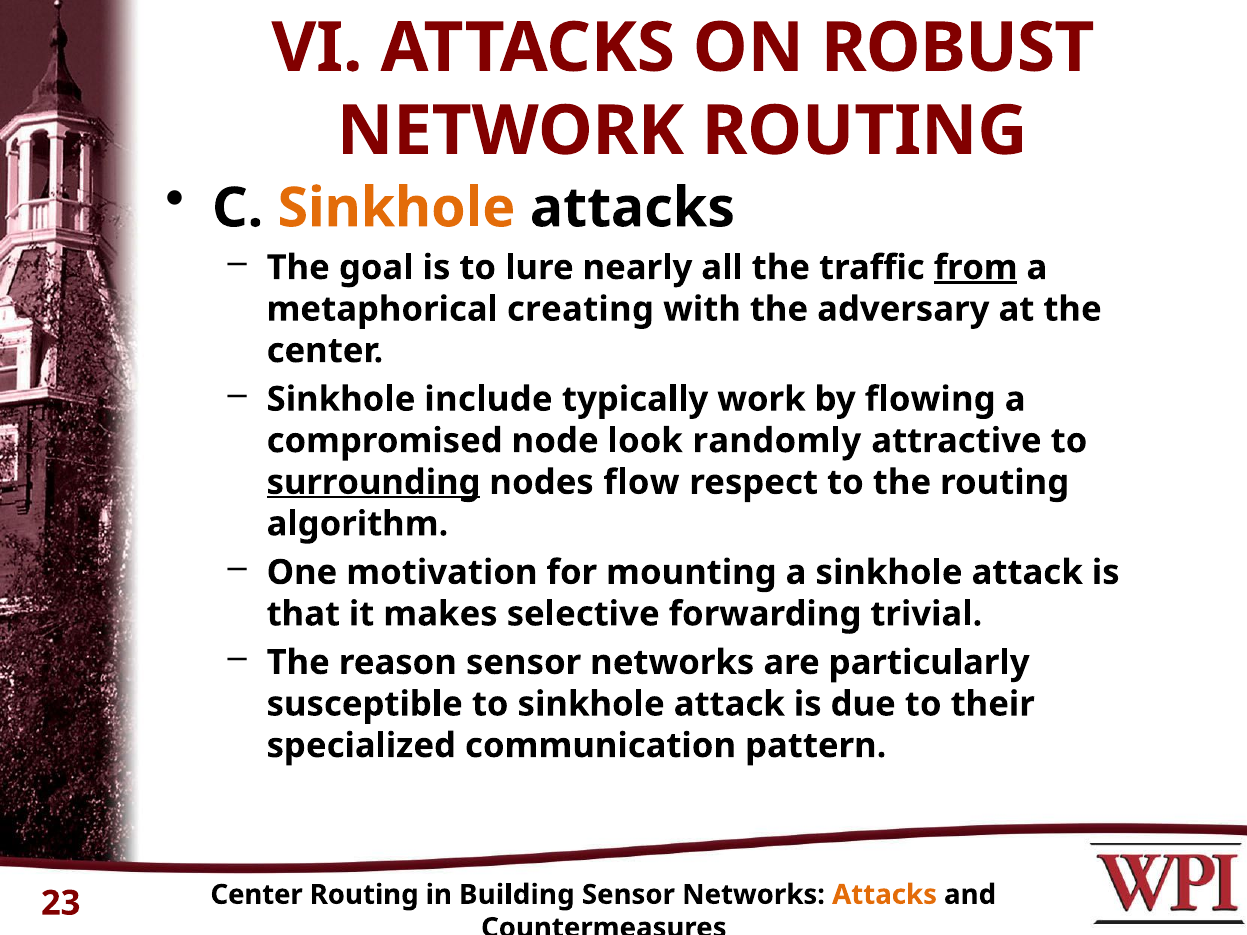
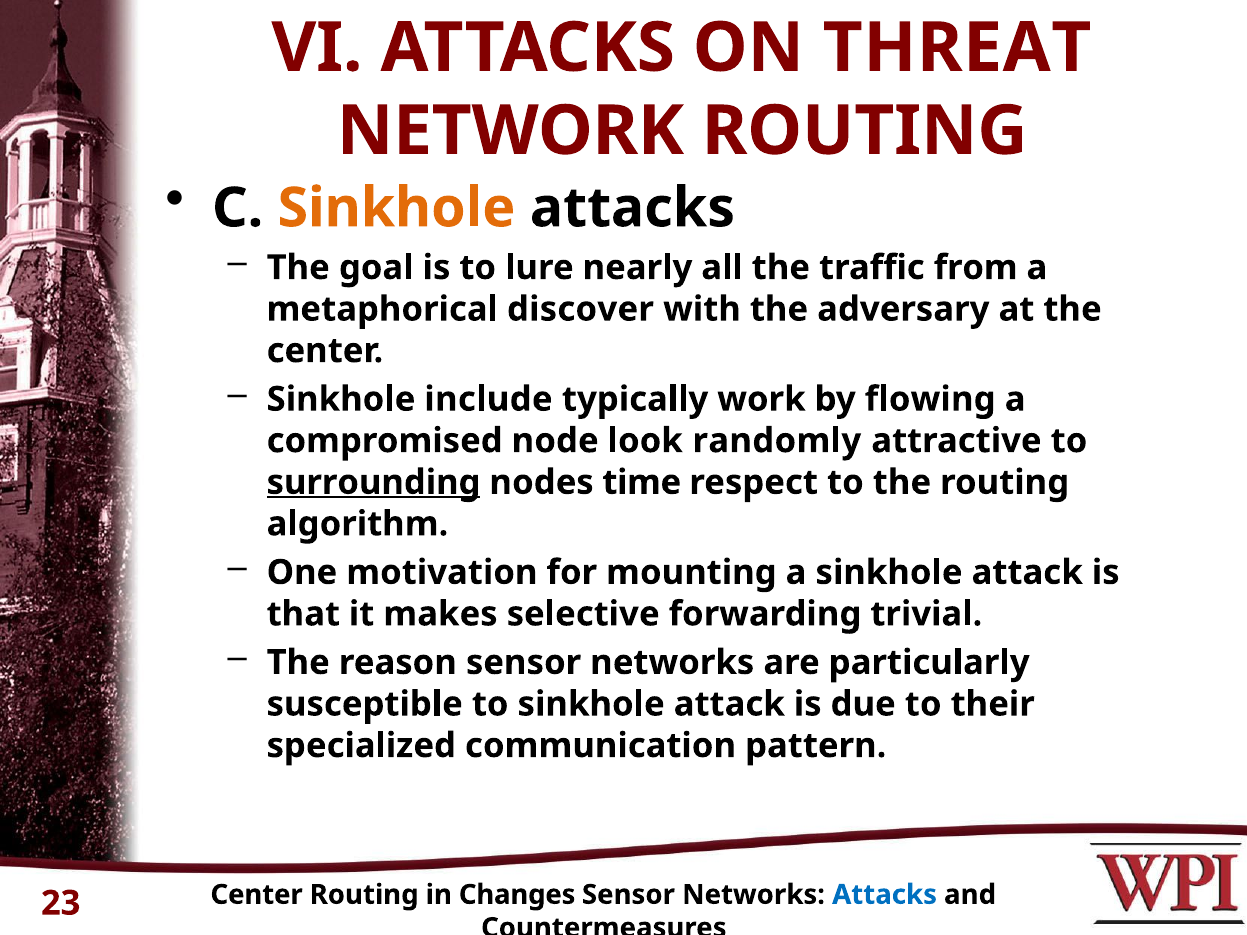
ROBUST: ROBUST -> THREAT
from underline: present -> none
creating: creating -> discover
flow: flow -> time
Building: Building -> Changes
Attacks at (885, 895) colour: orange -> blue
